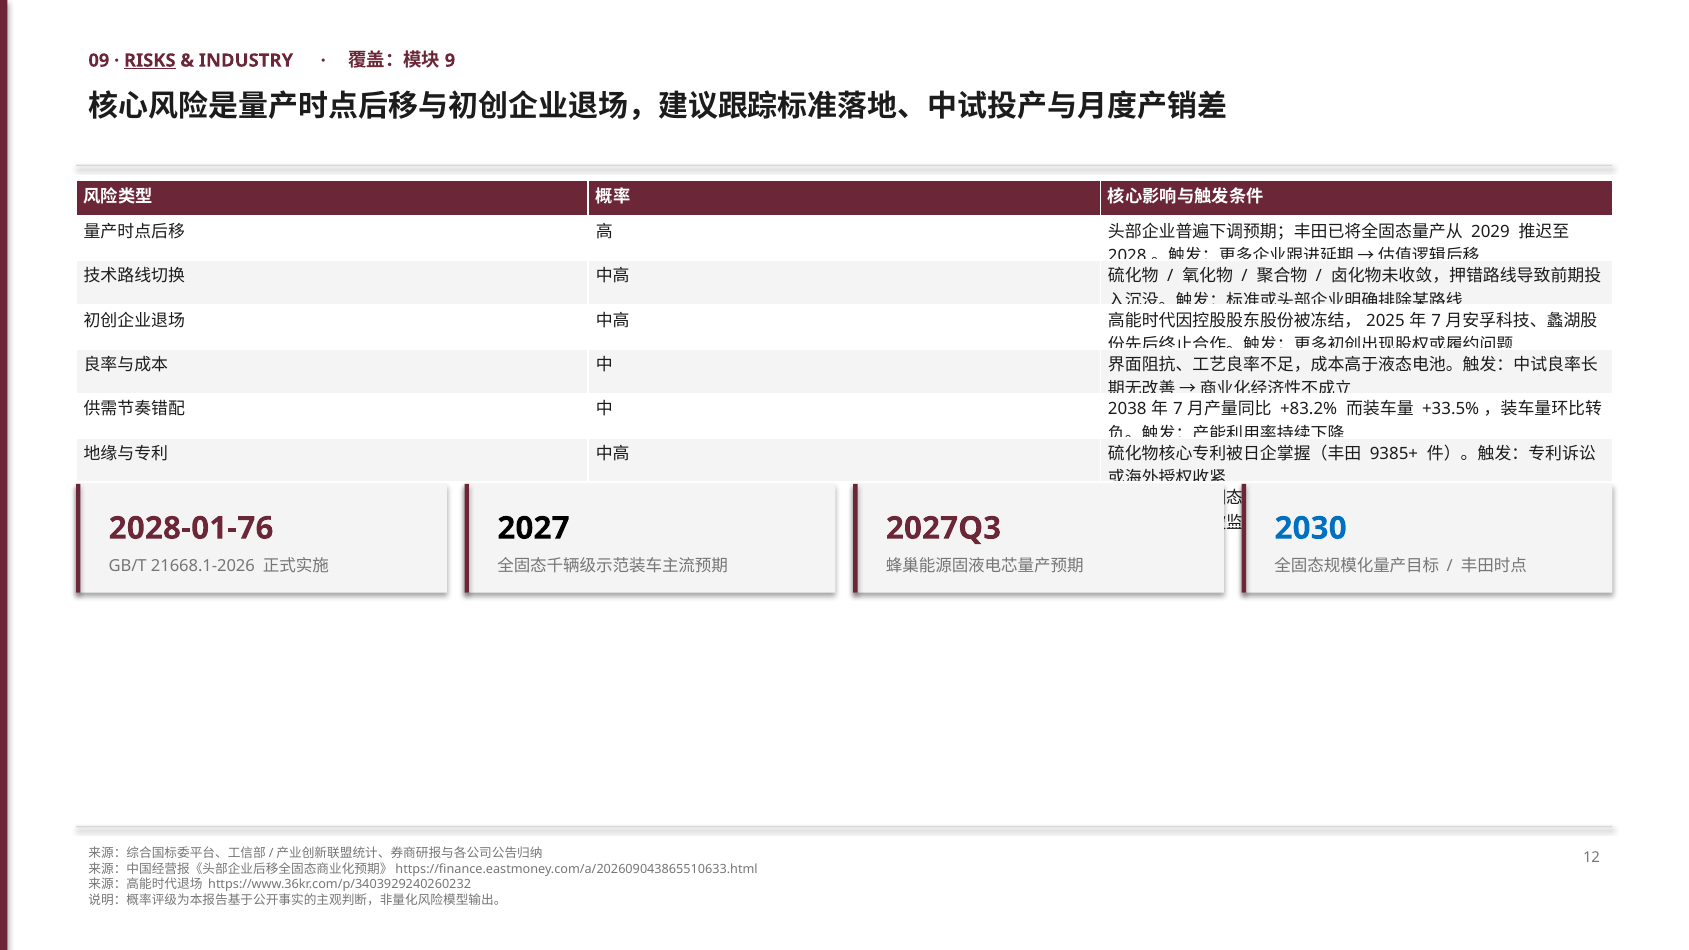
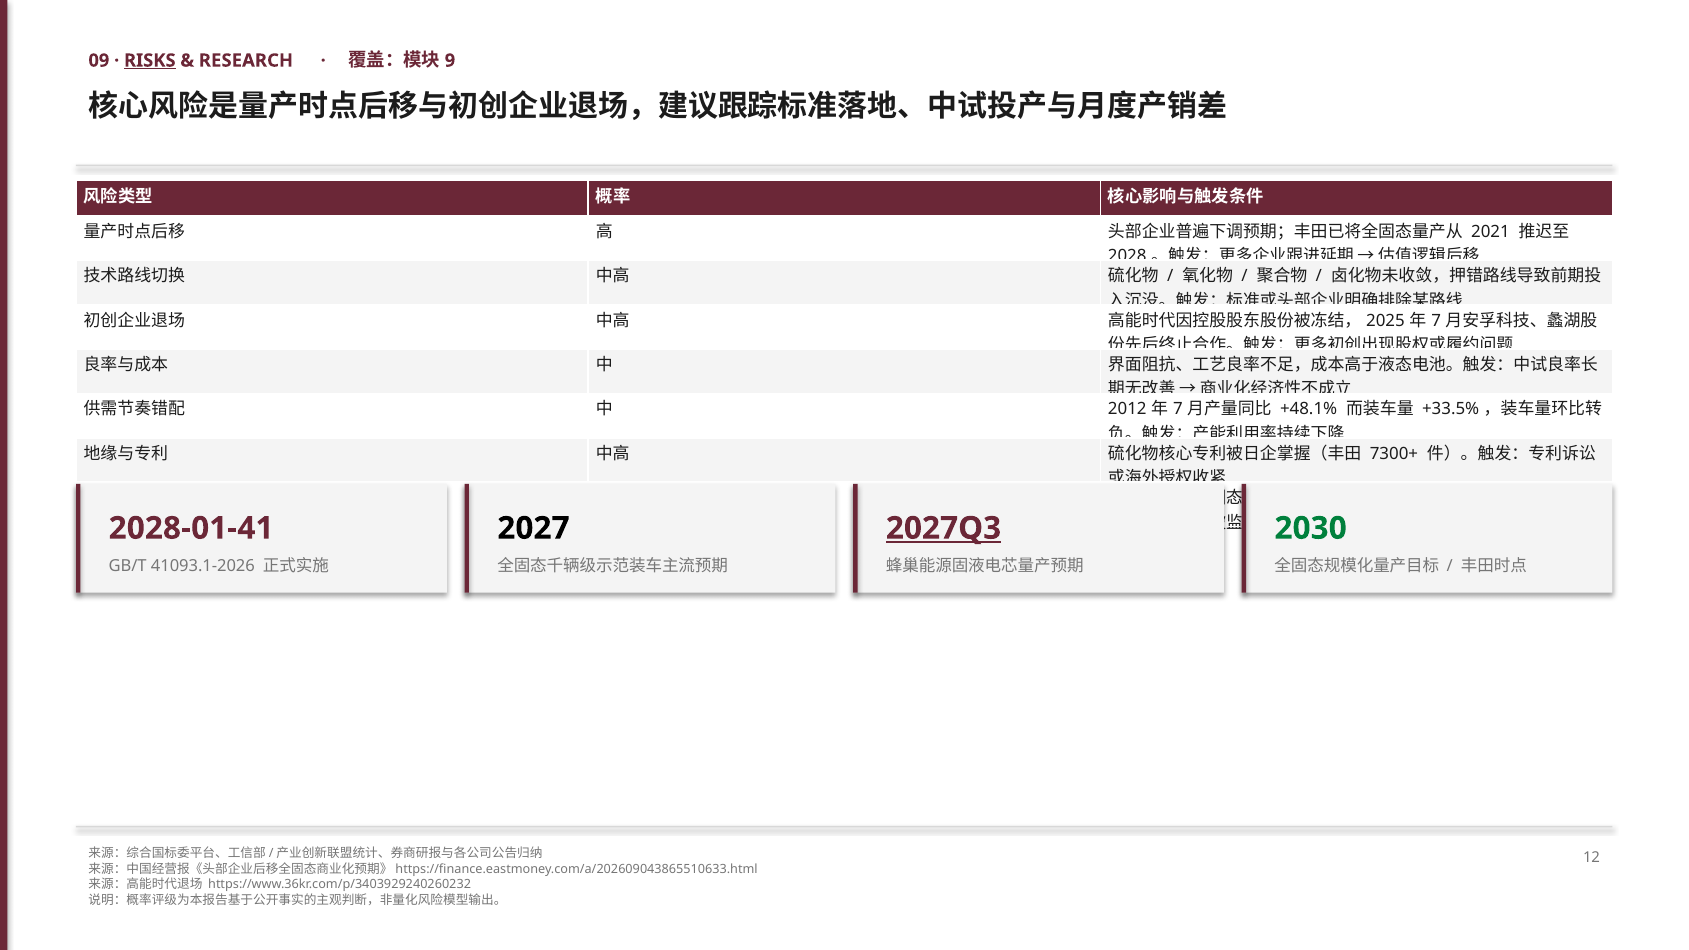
INDUSTRY: INDUSTRY -> RESEARCH
2029: 2029 -> 2021
2038: 2038 -> 2012
+83.2%: +83.2% -> +48.1%
9385+: 9385+ -> 7300+
2028-01-76: 2028-01-76 -> 2028-01-41
2027Q3 underline: none -> present
2030 colour: blue -> green
21668.1-2026: 21668.1-2026 -> 41093.1-2026
